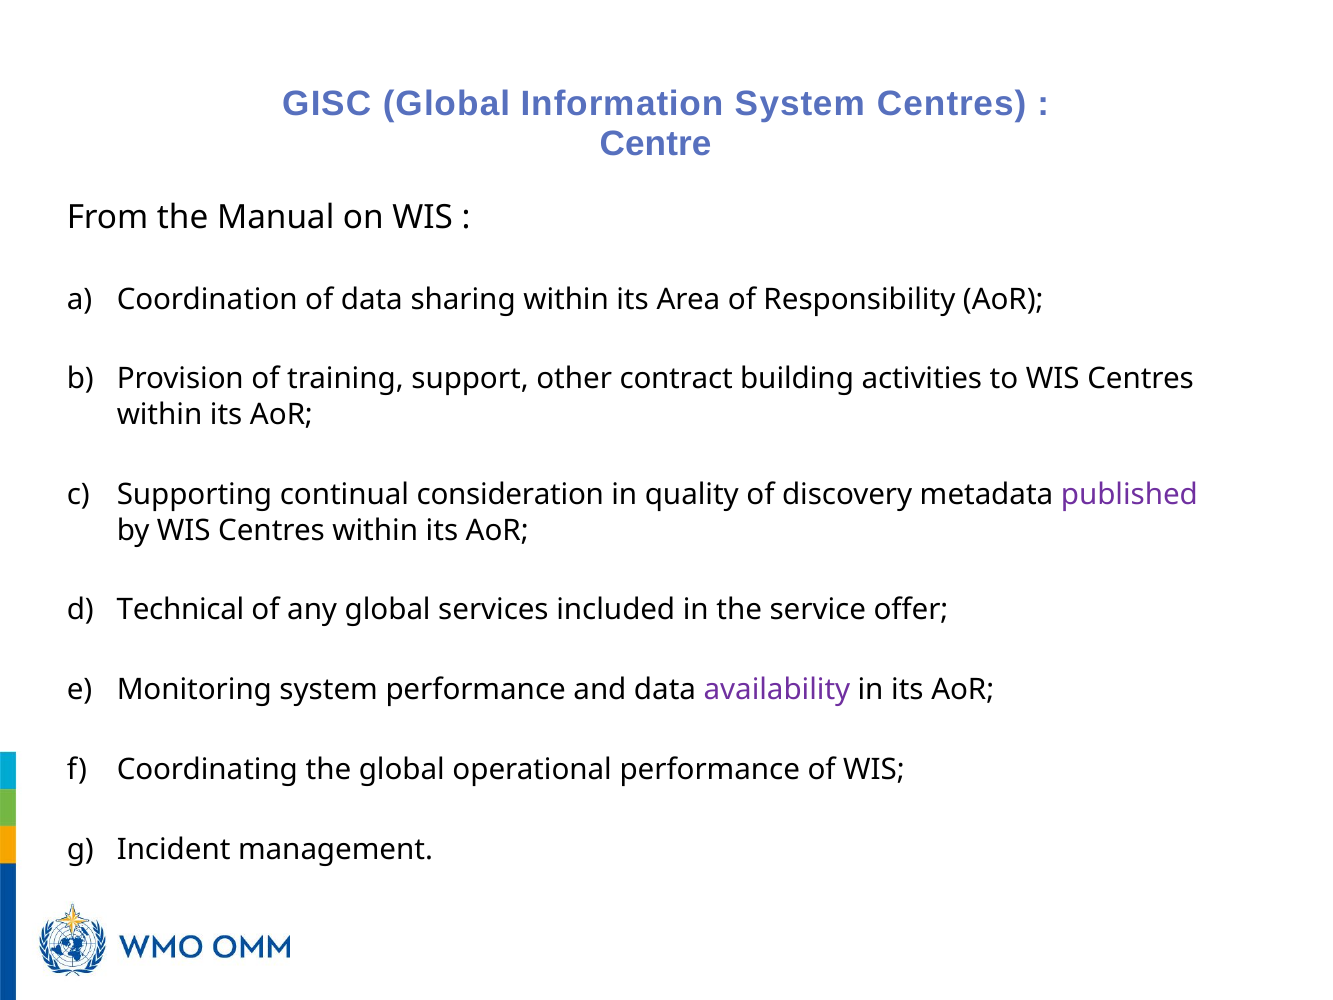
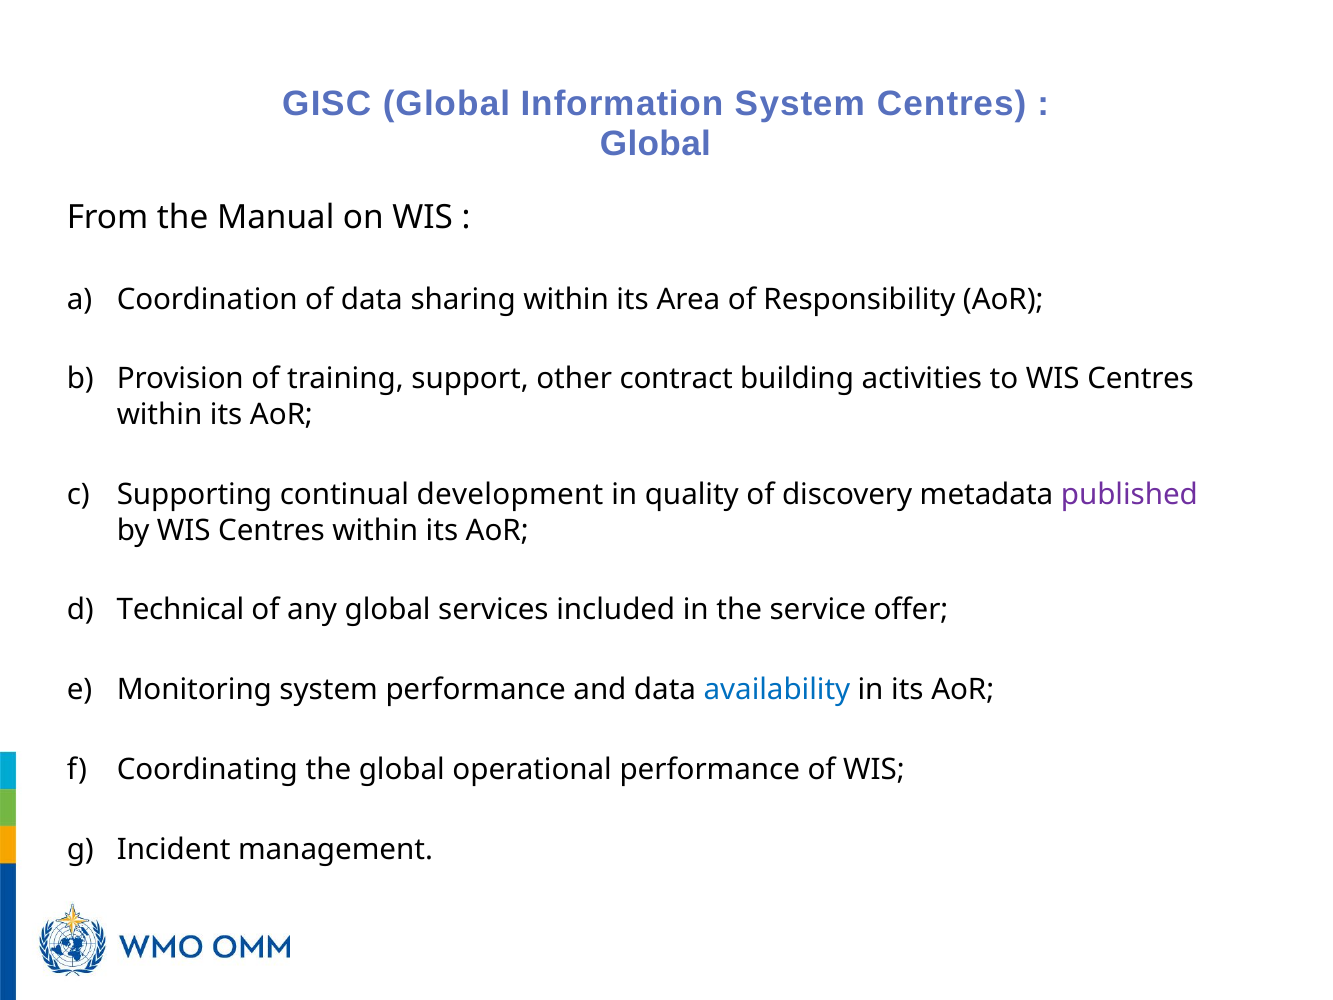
Centre at (656, 144): Centre -> Global
consideration: consideration -> development
availability colour: purple -> blue
